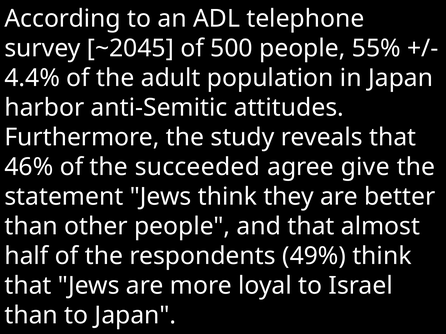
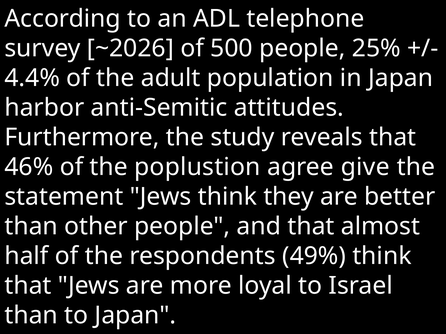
~2045: ~2045 -> ~2026
55%: 55% -> 25%
succeeded: succeeded -> poplustion
